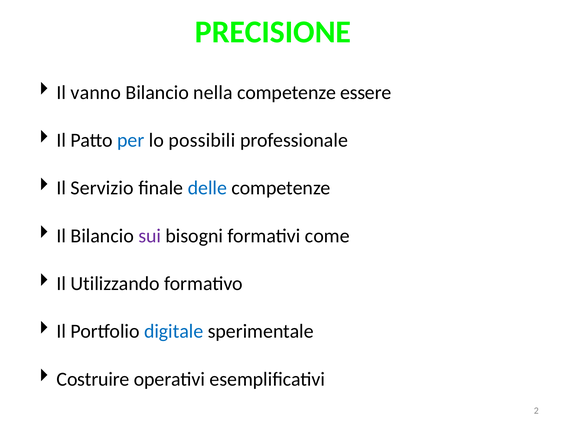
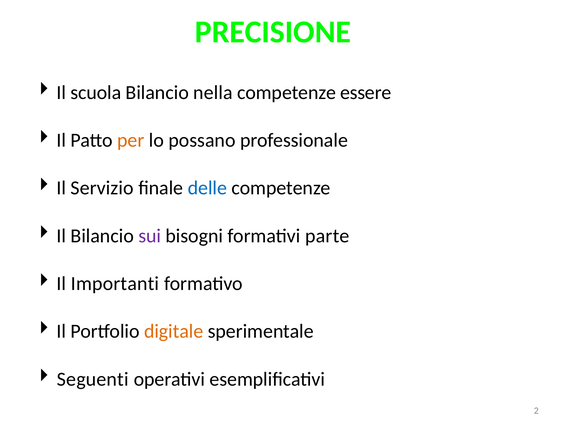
vanno: vanno -> scuola
per colour: blue -> orange
possibili: possibili -> possano
come: come -> parte
Utilizzando: Utilizzando -> Importanti
digitale colour: blue -> orange
Costruire: Costruire -> Seguenti
